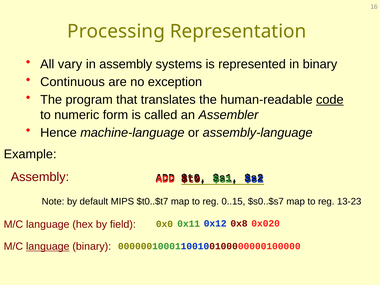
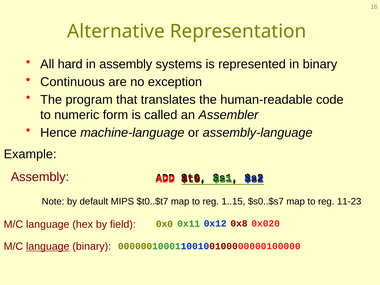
Processing: Processing -> Alternative
vary: vary -> hard
code underline: present -> none
0..15: 0..15 -> 1..15
13-23: 13-23 -> 11-23
